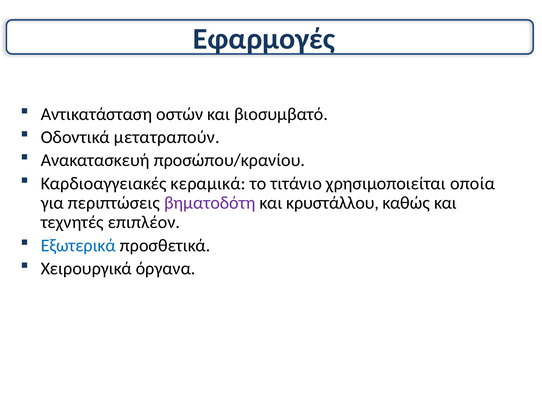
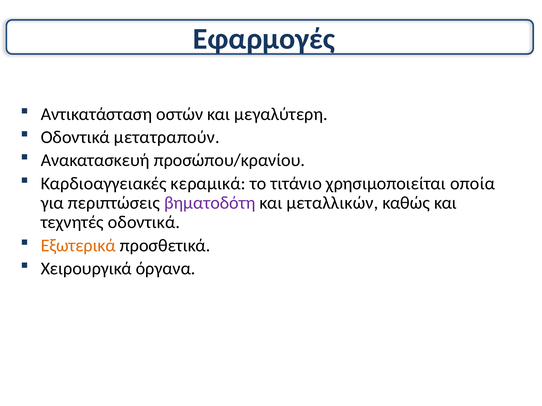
βιοσυμβατό: βιοσυμβατό -> μεγαλύτερη
κρυστάλλου: κρυστάλλου -> μεταλλικών
τεχνητές επιπλέον: επιπλέον -> οδοντικά
Εξωτερικά colour: blue -> orange
